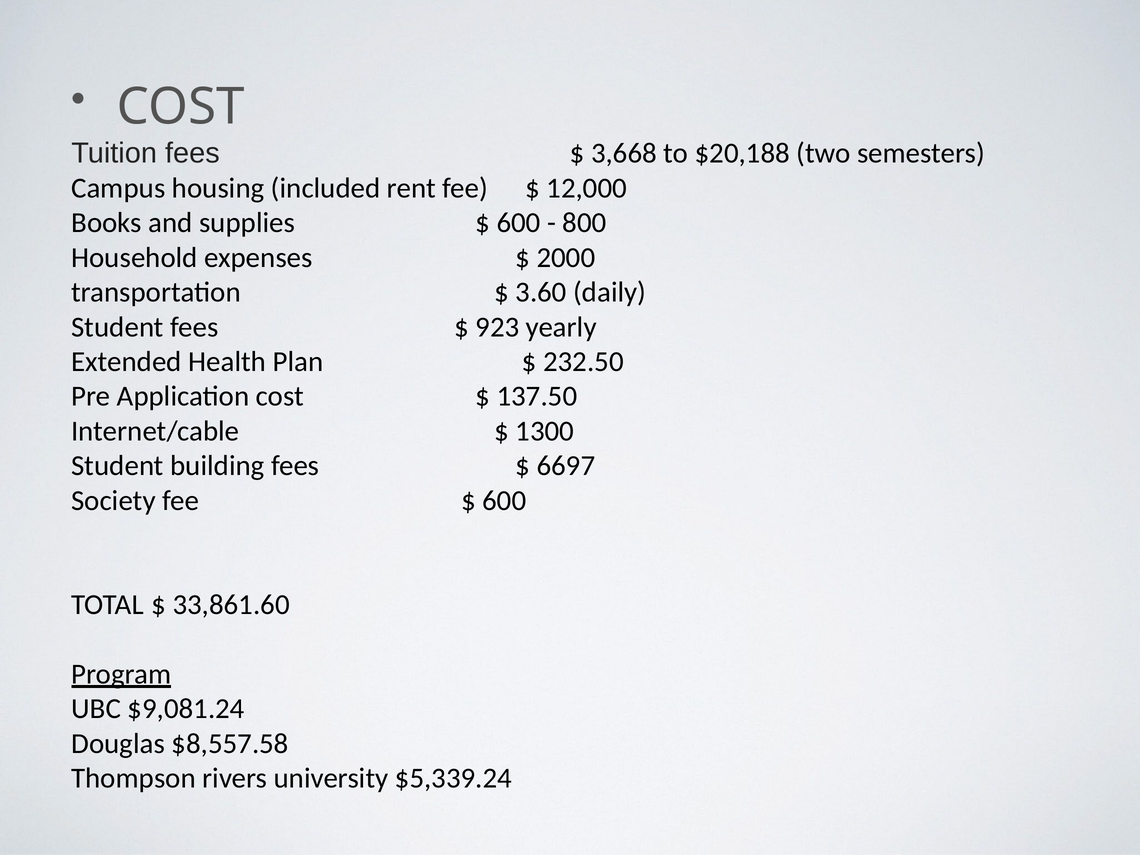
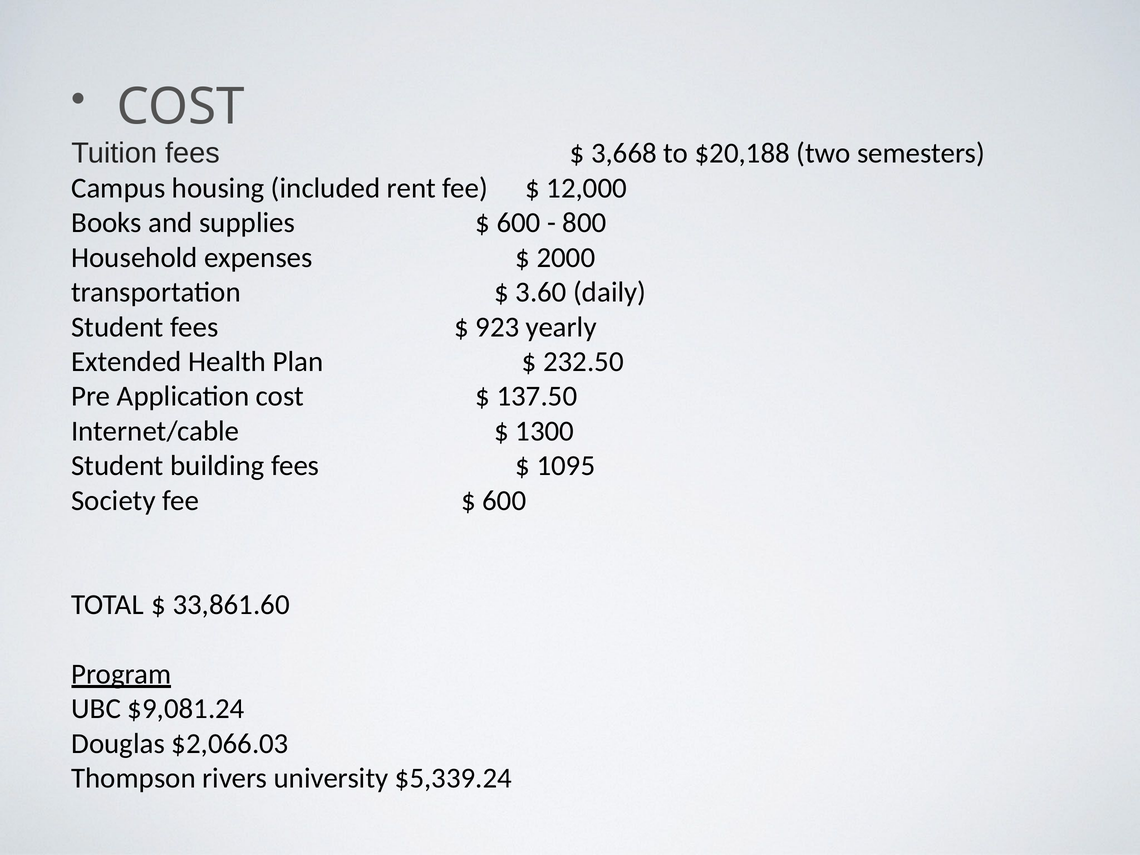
6697: 6697 -> 1095
$8,557.58: $8,557.58 -> $2,066.03
